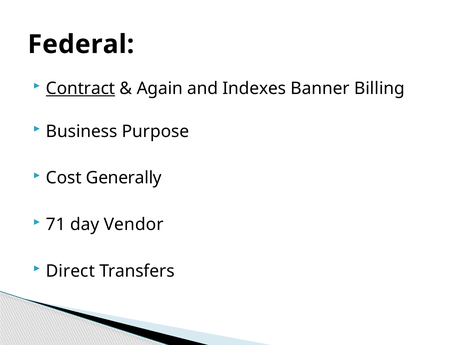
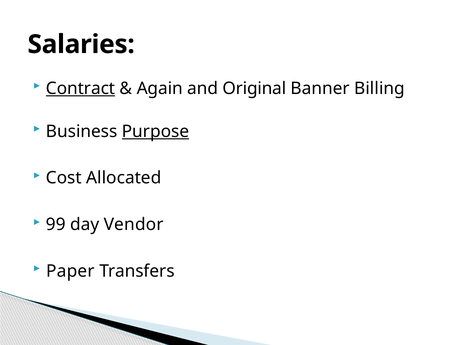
Federal: Federal -> Salaries
Indexes: Indexes -> Original
Purpose underline: none -> present
Generally: Generally -> Allocated
71: 71 -> 99
Direct: Direct -> Paper
